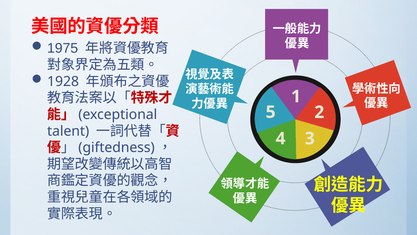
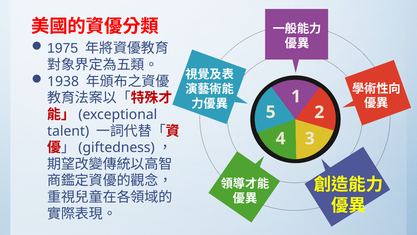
1928: 1928 -> 1938
